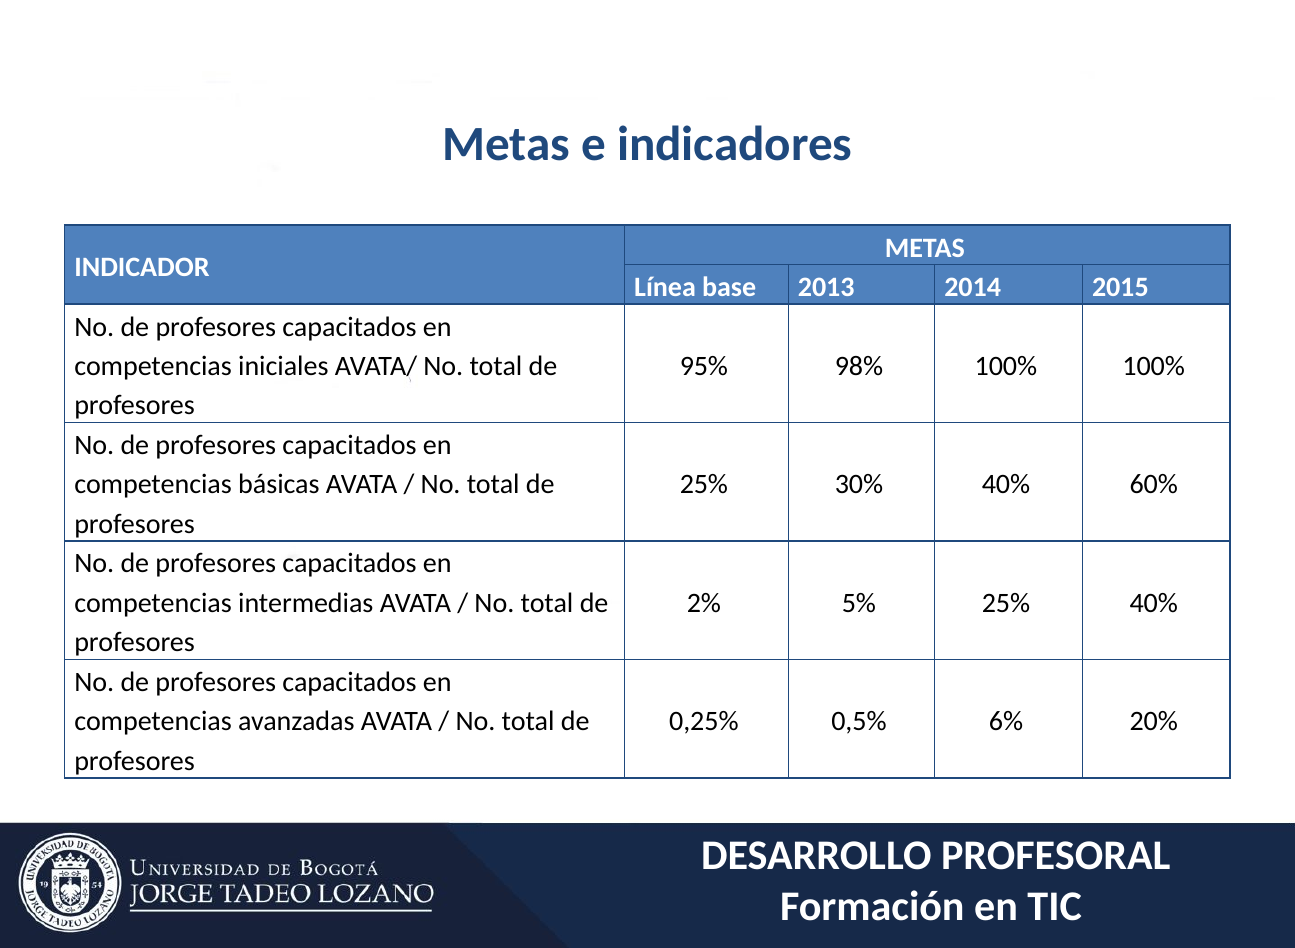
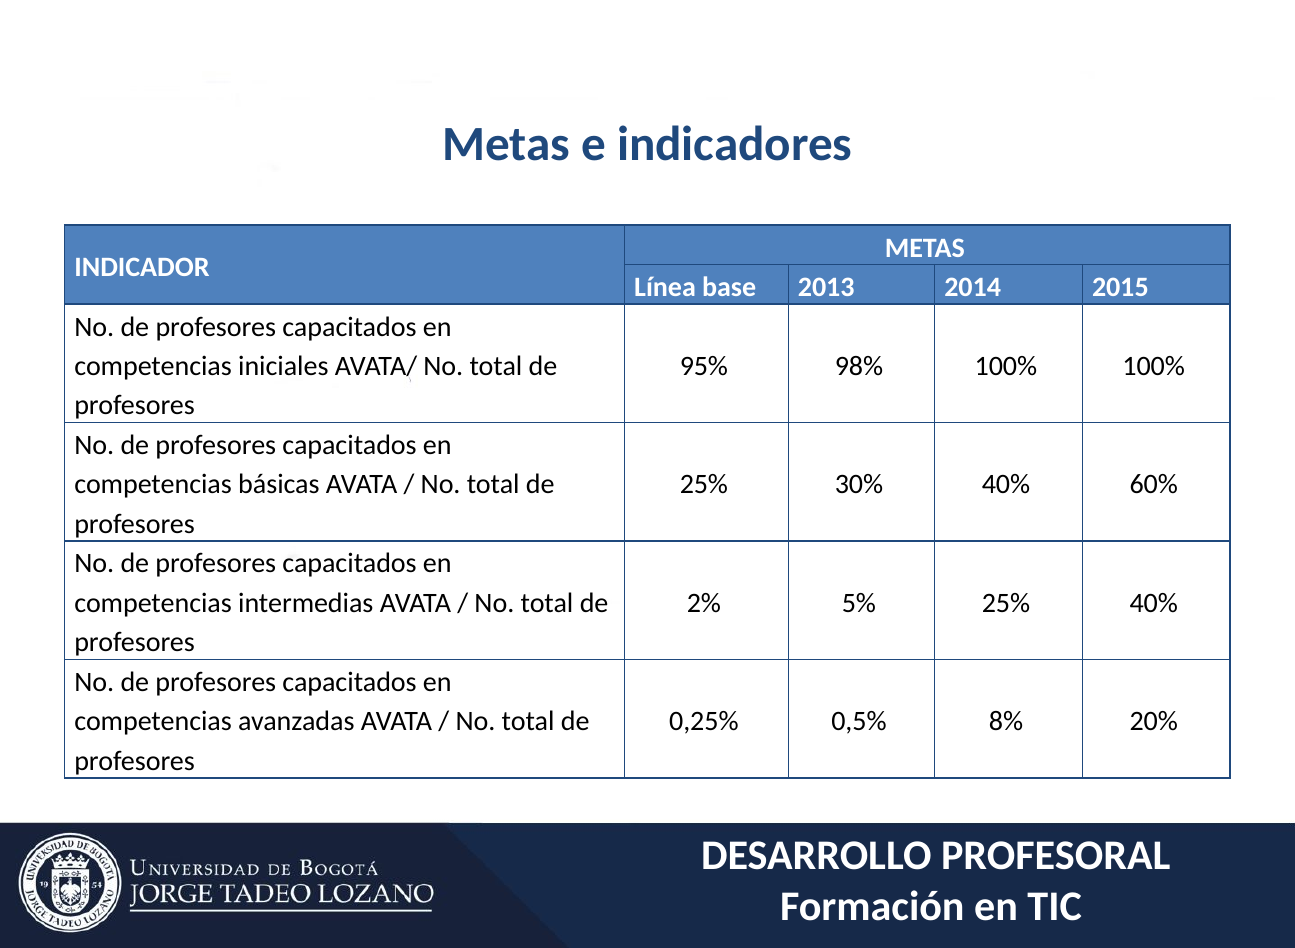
6%: 6% -> 8%
